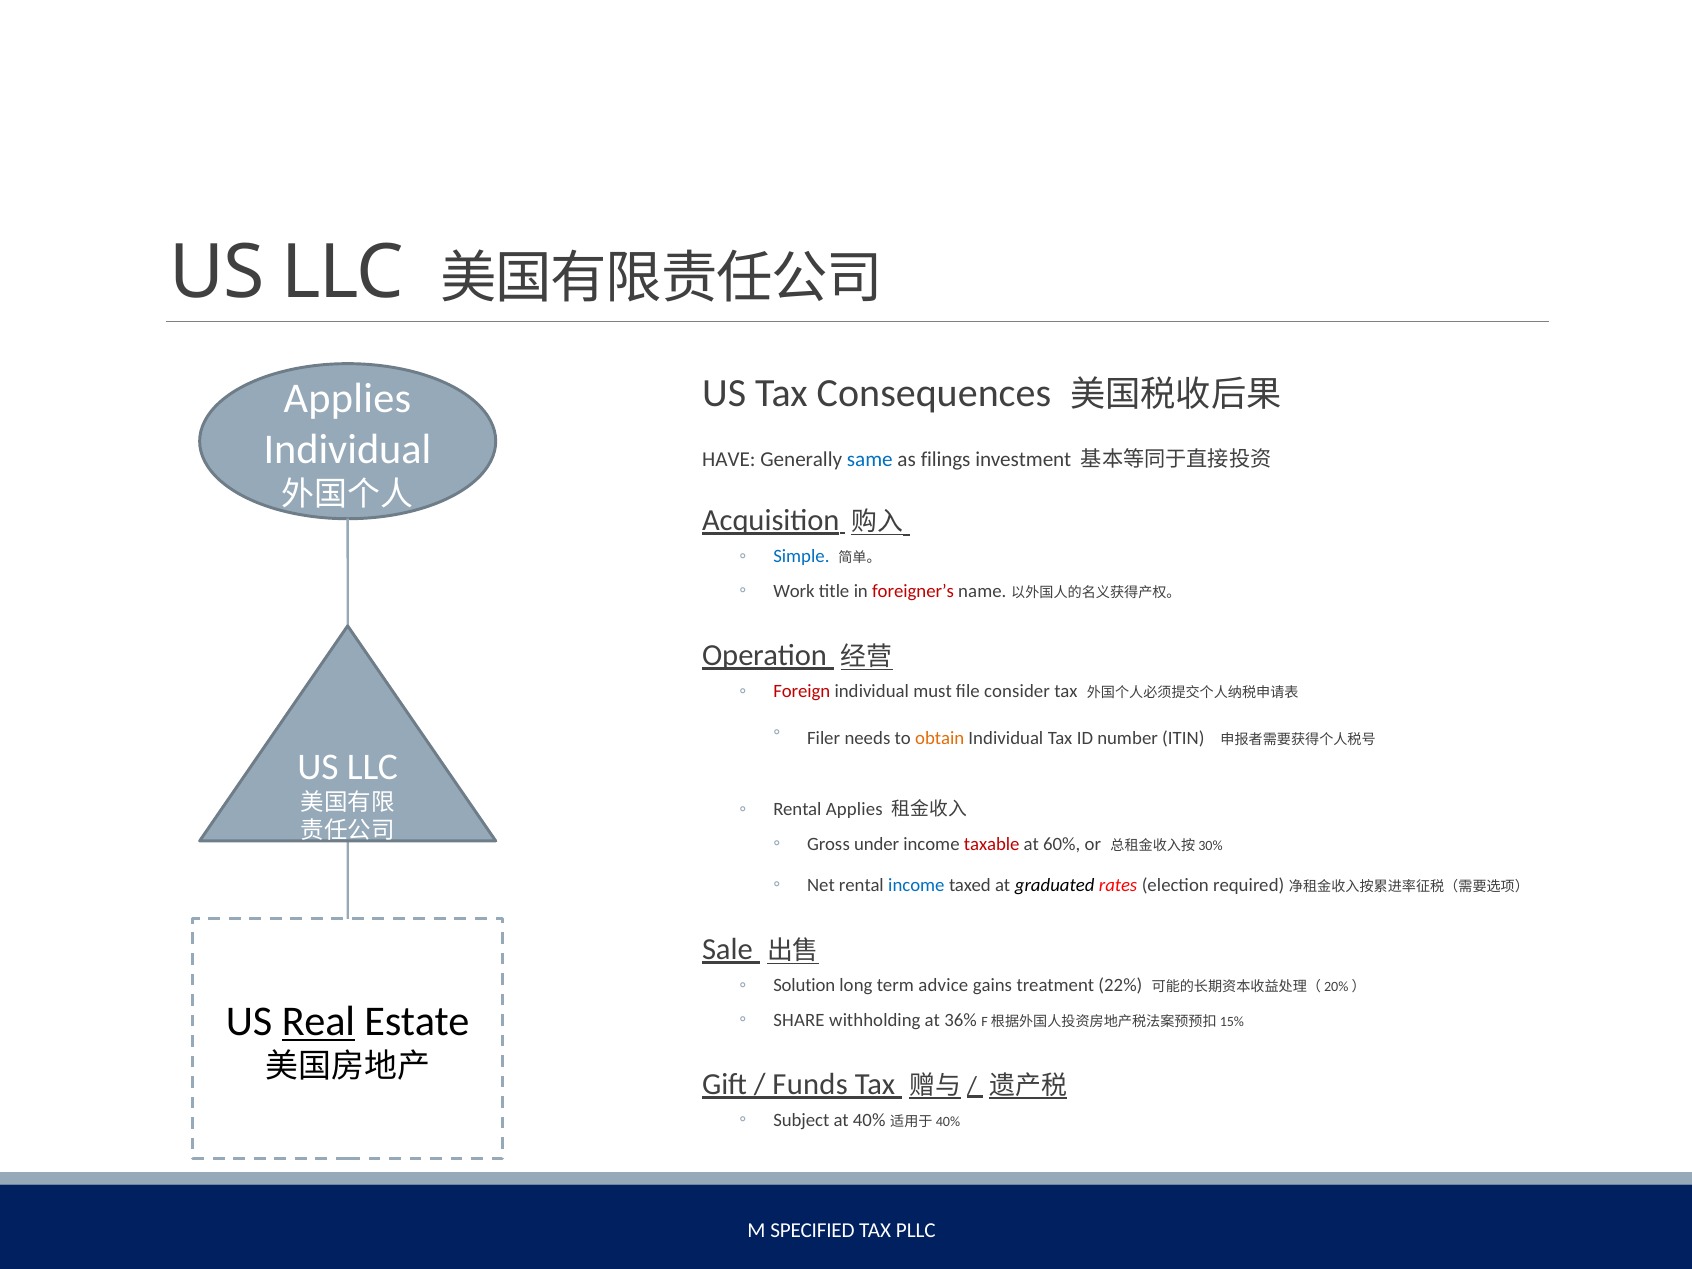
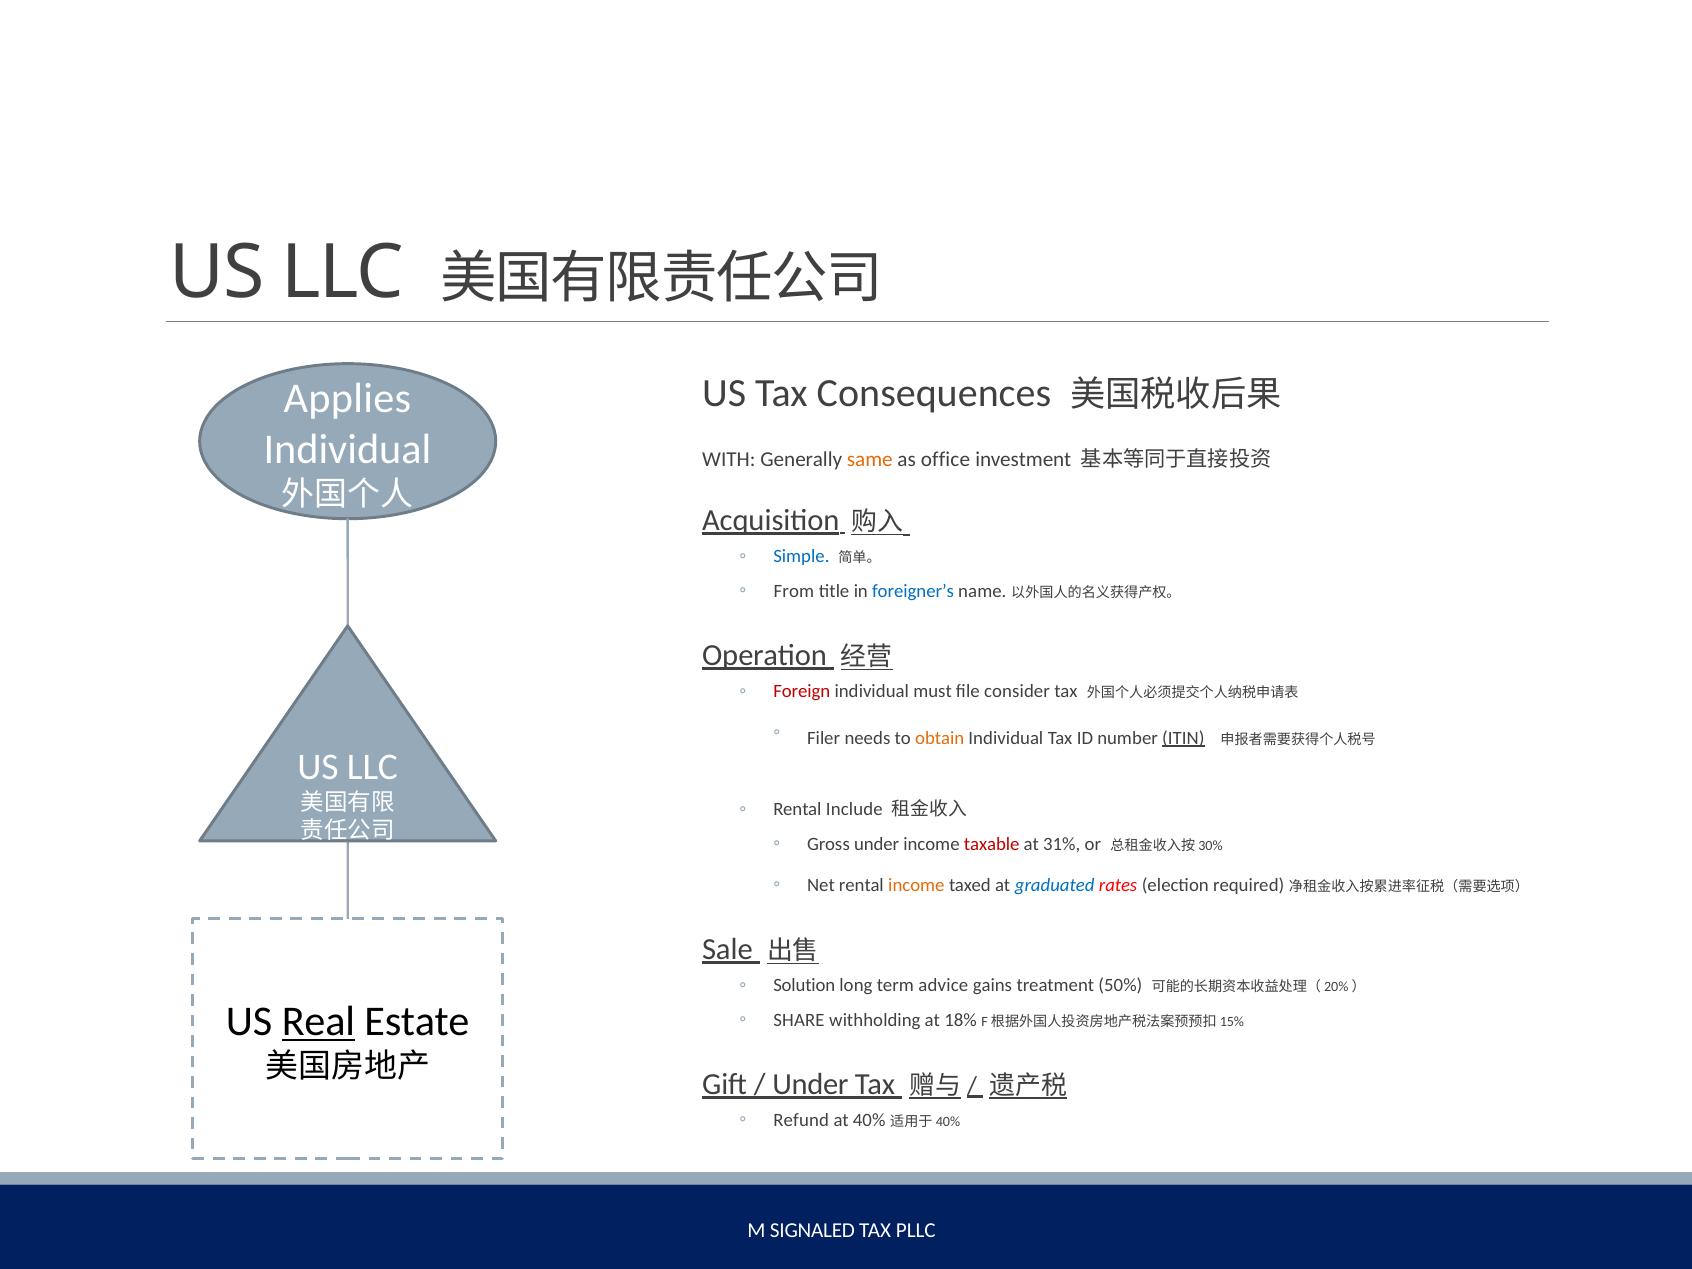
HAVE: HAVE -> WITH
same colour: blue -> orange
filings: filings -> office
Work: Work -> From
foreigner’s colour: red -> blue
ITIN underline: none -> present
Rental Applies: Applies -> Include
60%: 60% -> 31%
income at (916, 885) colour: blue -> orange
graduated colour: black -> blue
22%: 22% -> 50%
36%: 36% -> 18%
Funds at (810, 1084): Funds -> Under
Subject: Subject -> Refund
SPECIFIED: SPECIFIED -> SIGNALED
